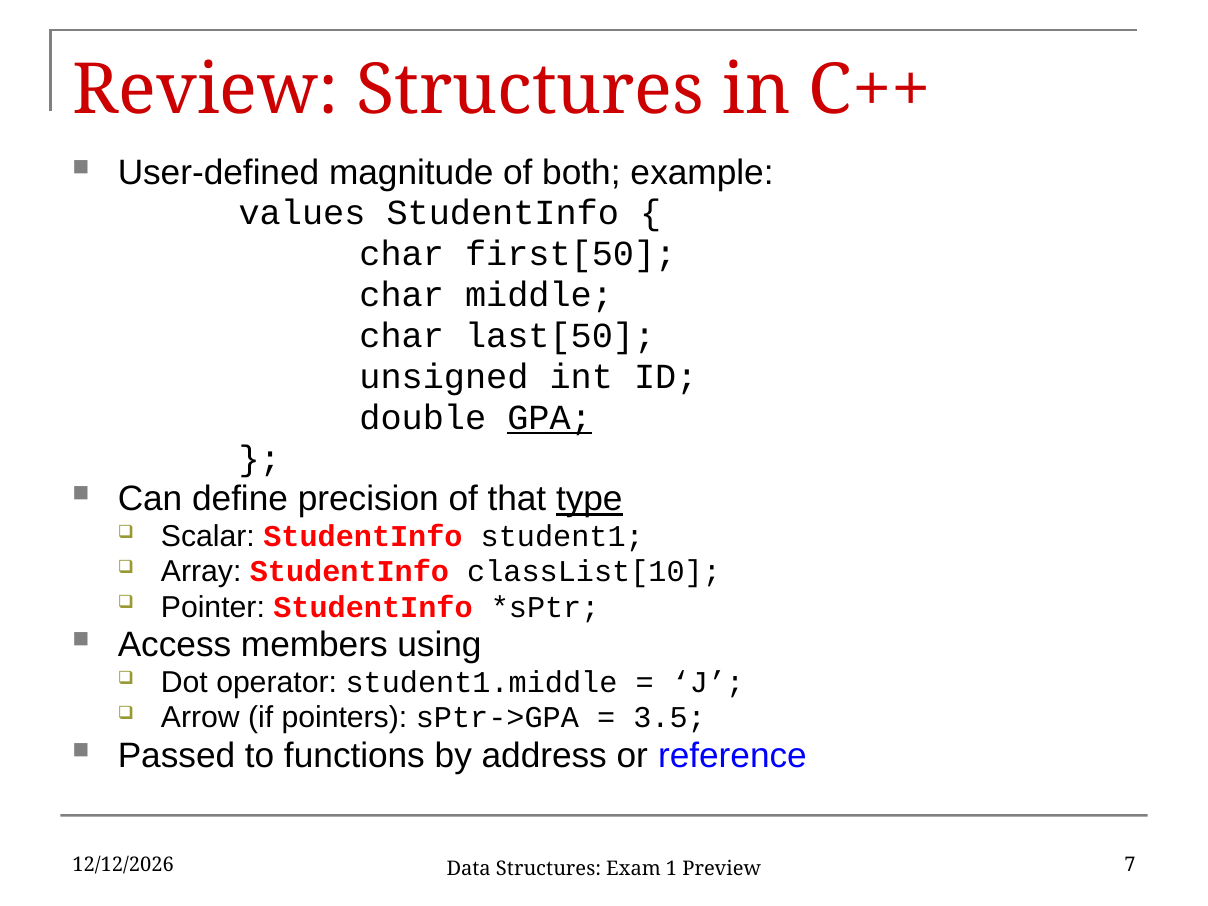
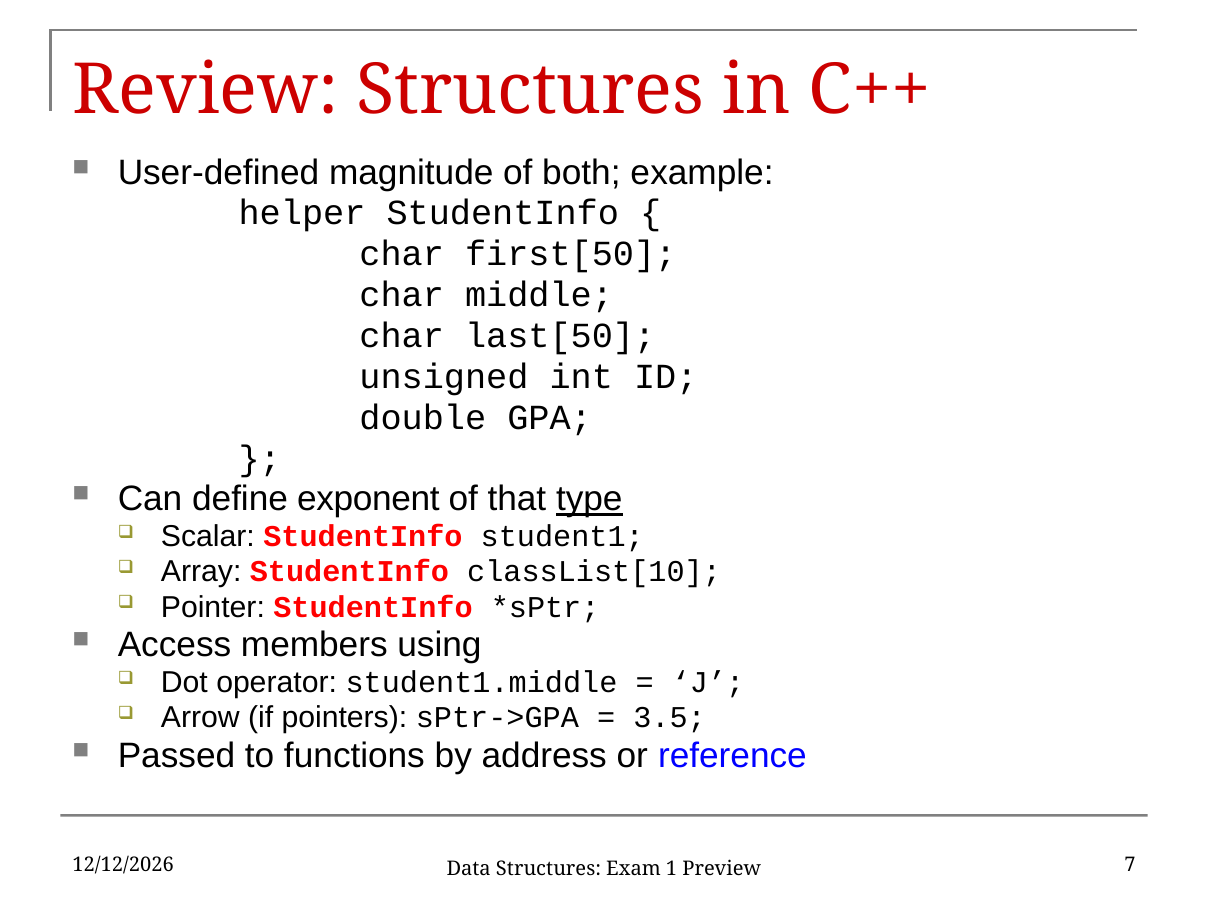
values: values -> helper
GPA underline: present -> none
precision: precision -> exponent
